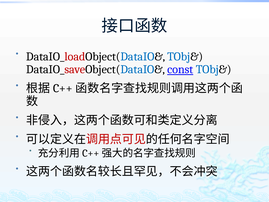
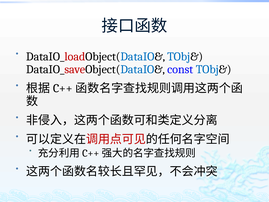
const underline: present -> none
